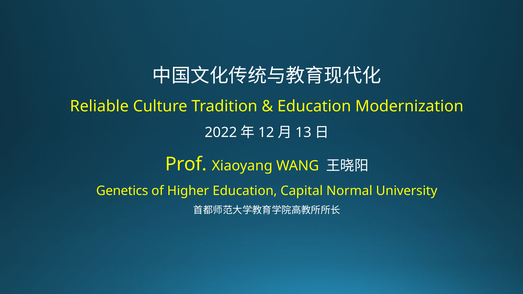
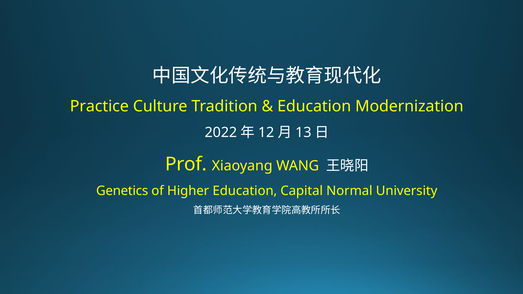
Reliable: Reliable -> Practice
